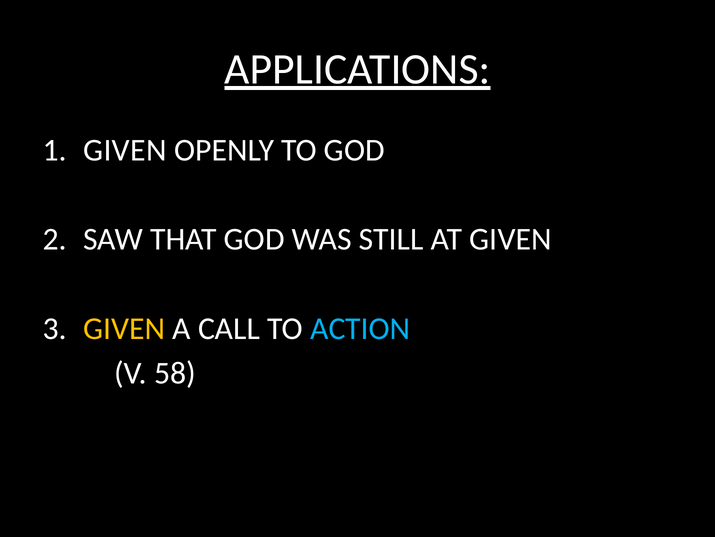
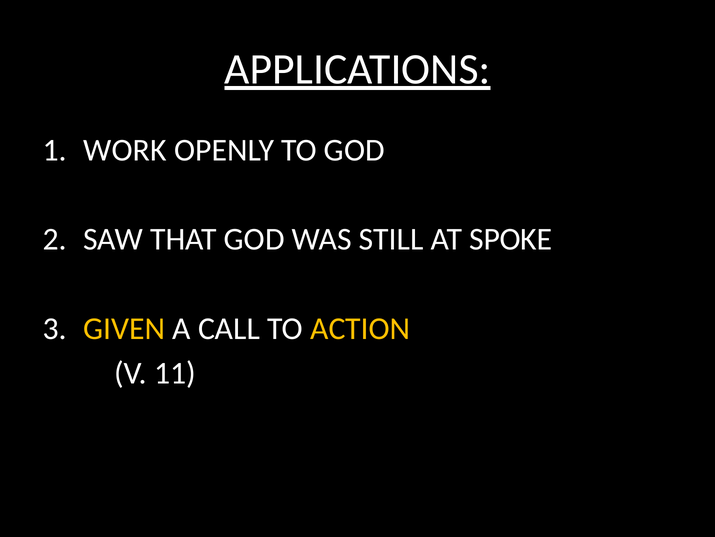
GIVEN at (125, 150): GIVEN -> WORK
AT GIVEN: GIVEN -> SPOKE
ACTION colour: light blue -> yellow
58: 58 -> 11
